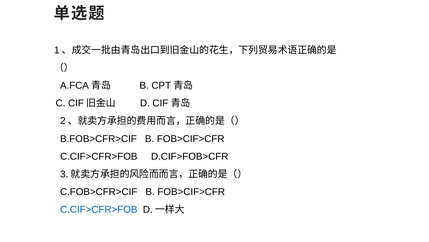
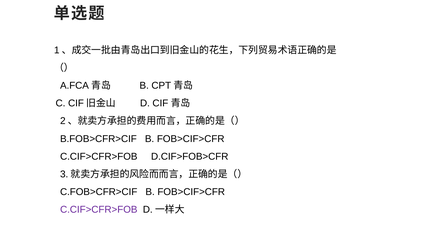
C.CIF>CFR>FOB at (99, 209) colour: blue -> purple
